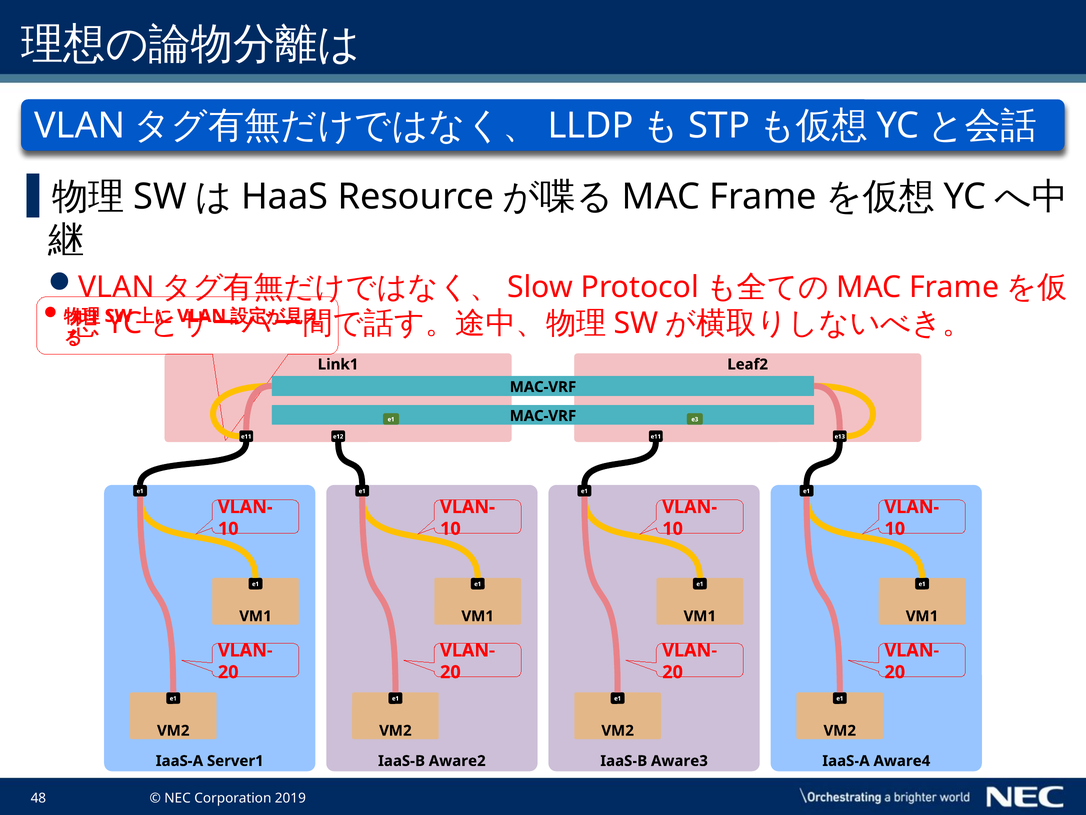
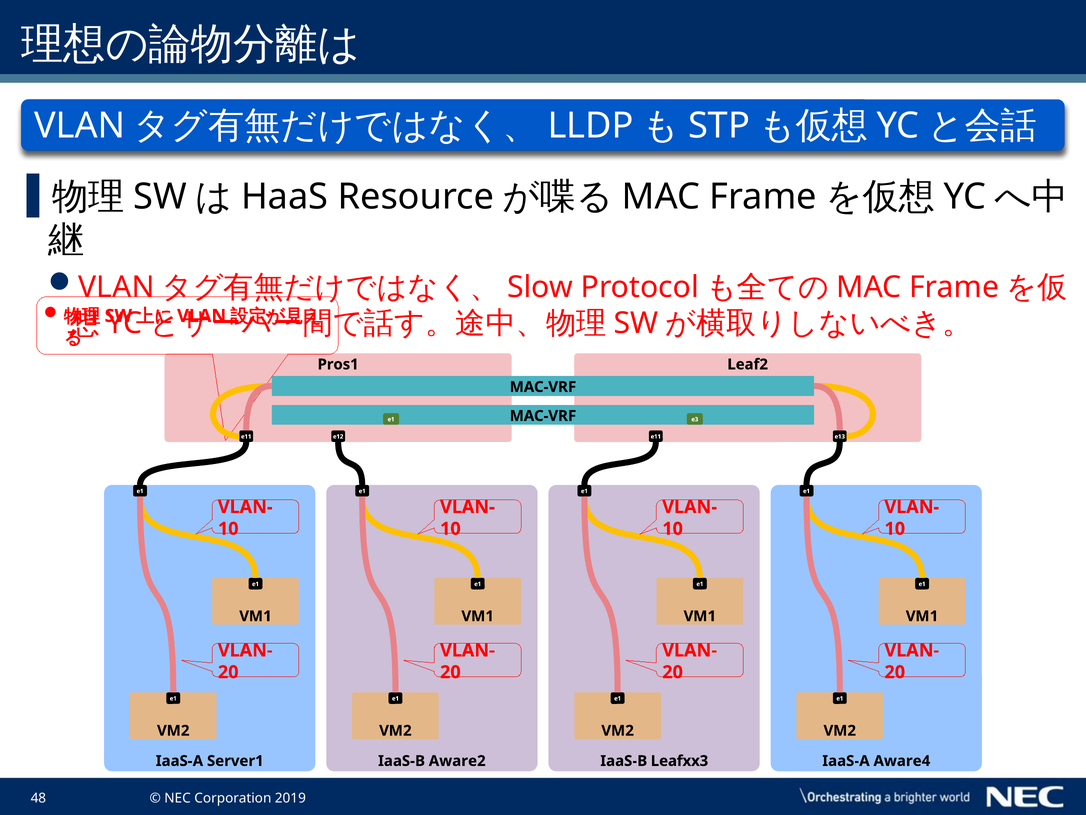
Link1: Link1 -> Pros1
Aware3: Aware3 -> Leafxx3
